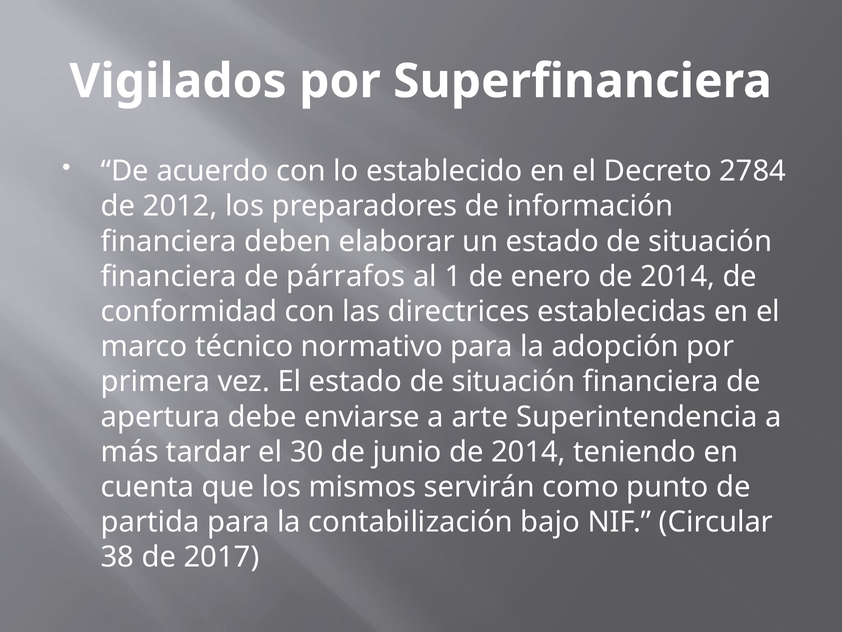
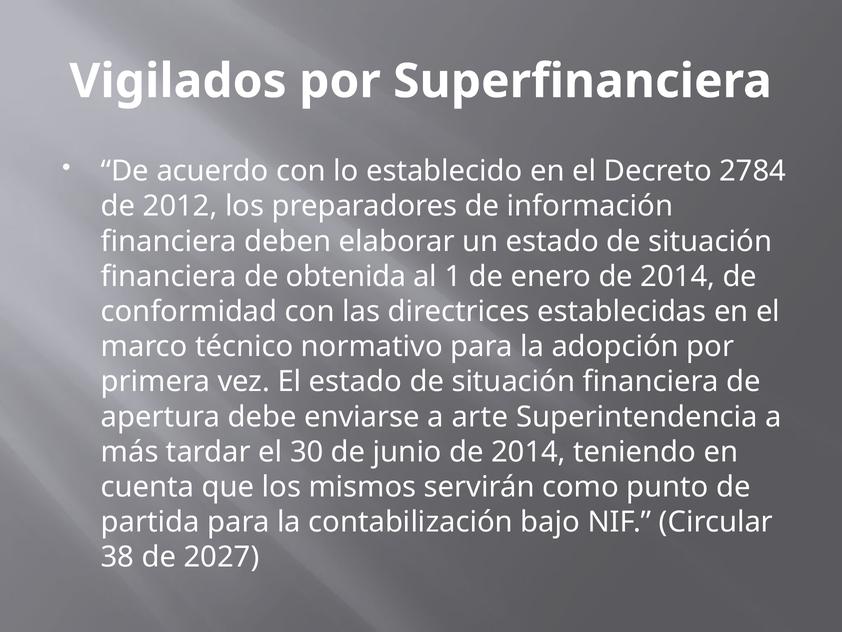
párrafos: párrafos -> obtenida
2017: 2017 -> 2027
